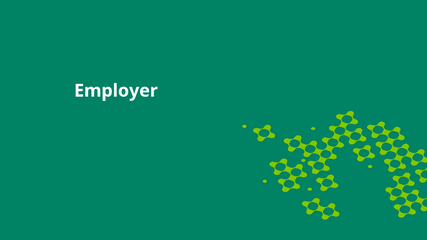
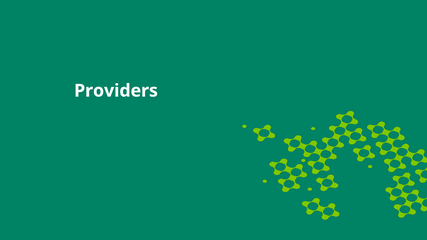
Employer: Employer -> Providers
